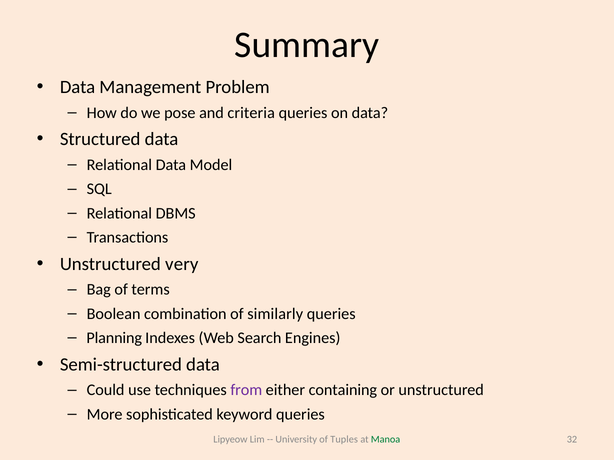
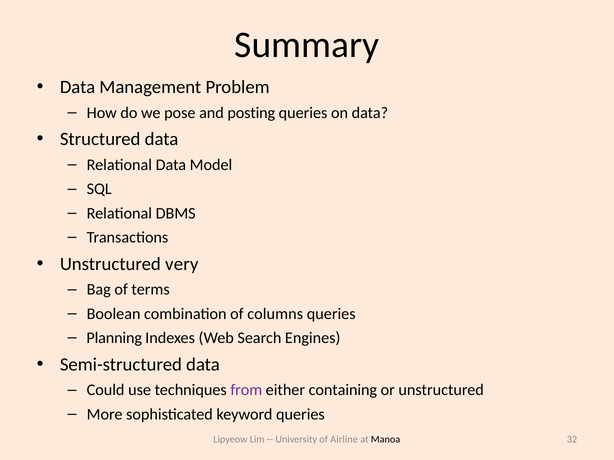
criteria: criteria -> posting
similarly: similarly -> columns
Tuples: Tuples -> Airline
Manoa colour: green -> black
